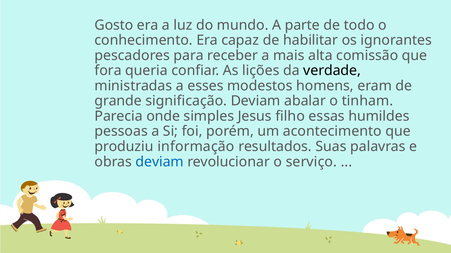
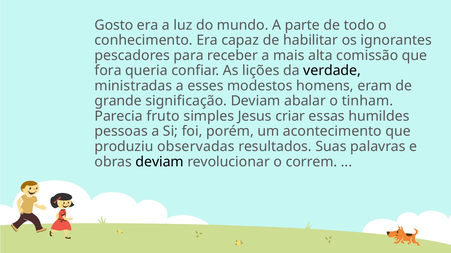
onde: onde -> fruto
filho: filho -> criar
informação: informação -> observadas
deviam at (160, 162) colour: blue -> black
serviço: serviço -> correm
